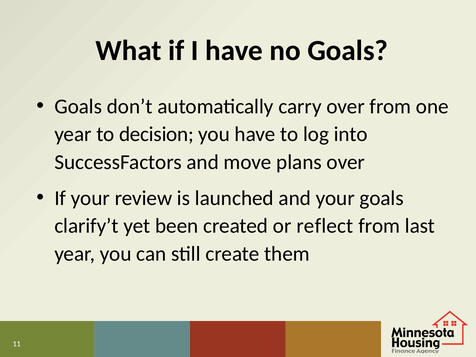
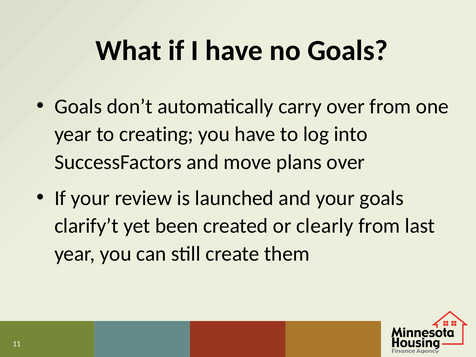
decision: decision -> creating
reflect: reflect -> clearly
